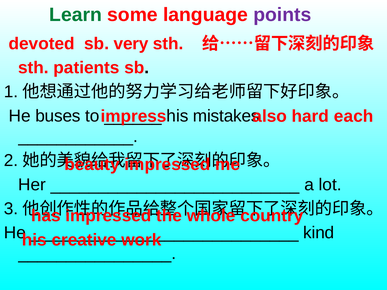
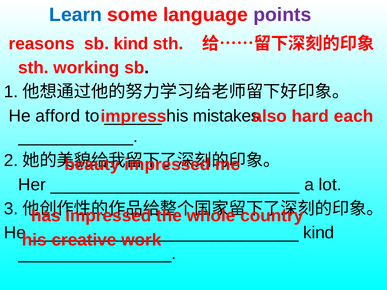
Learn colour: green -> blue
devoted: devoted -> reasons
sb very: very -> kind
patients: patients -> working
buses: buses -> afford
